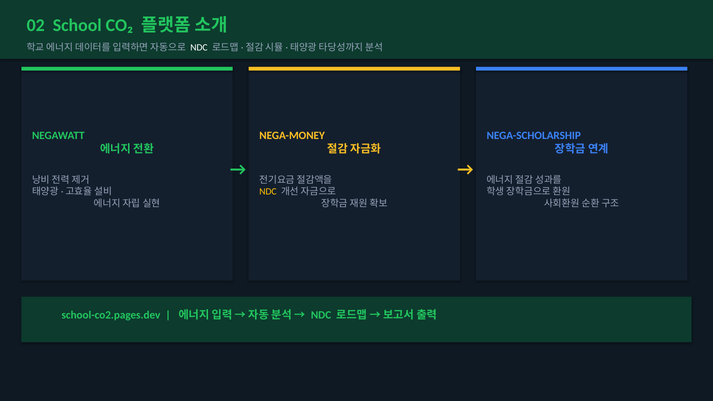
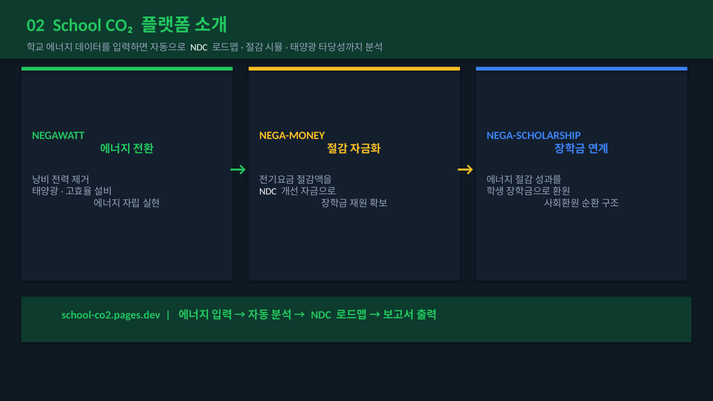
NDC at (268, 192) colour: yellow -> white
